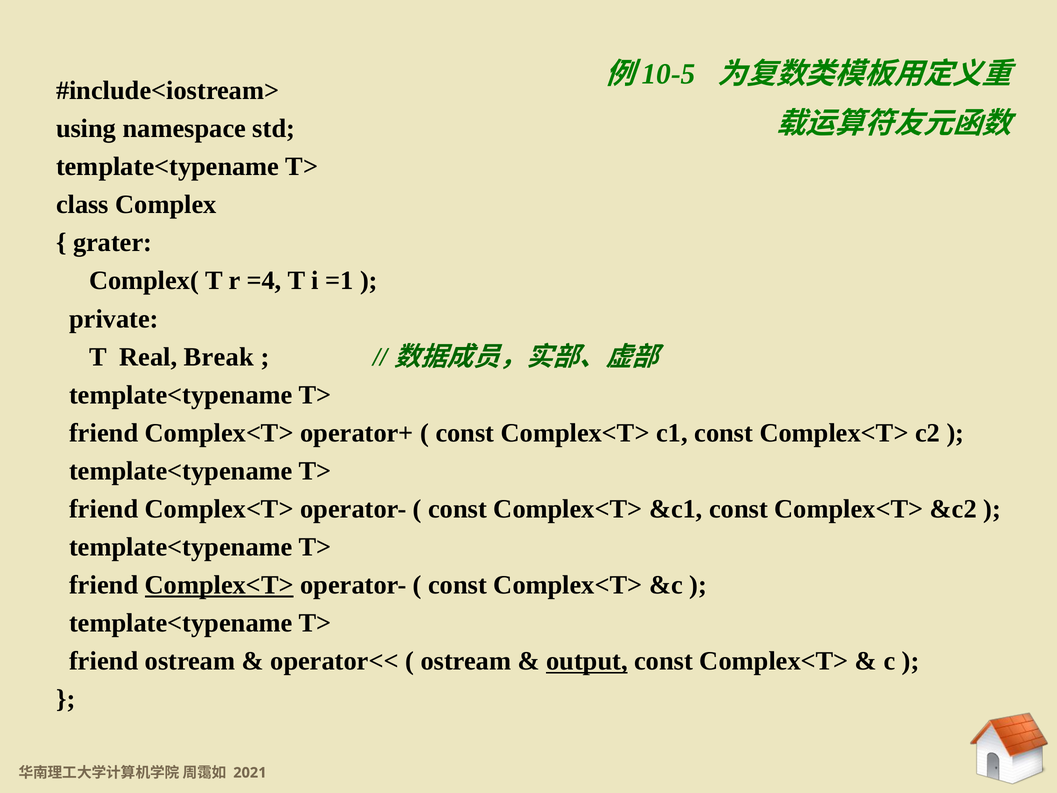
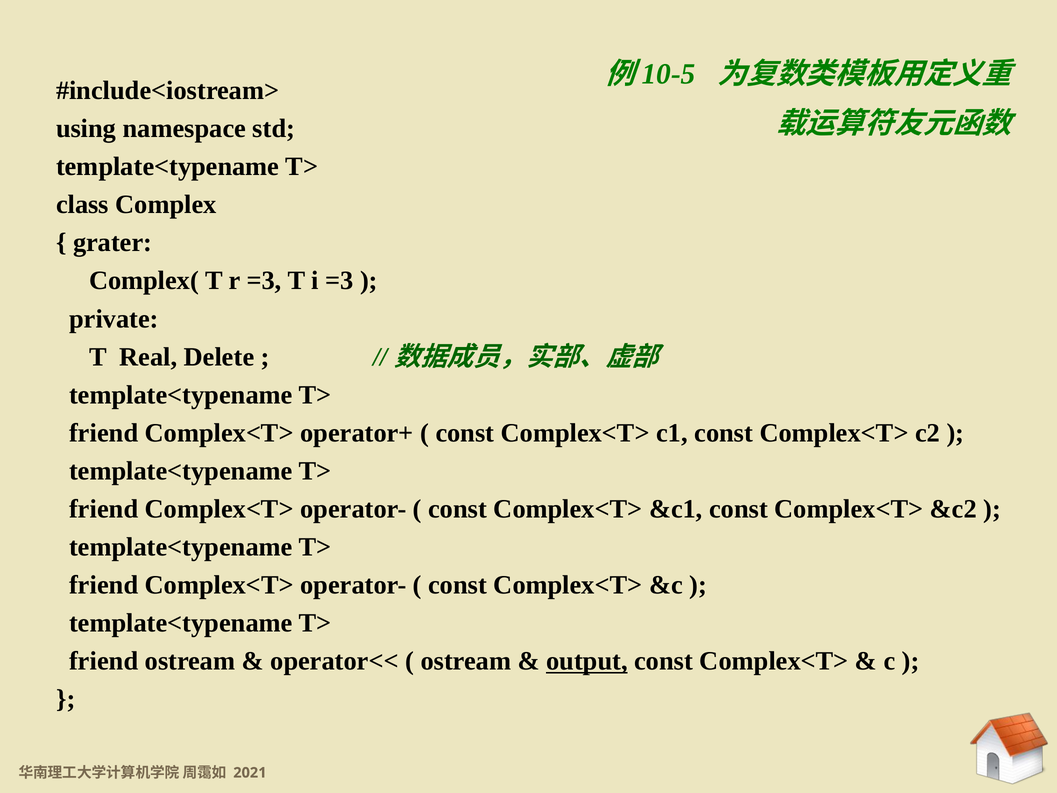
r =4: =4 -> =3
i =1: =1 -> =3
Break: Break -> Delete
Complex<T> at (219, 585) underline: present -> none
